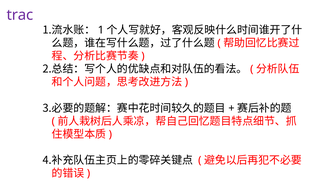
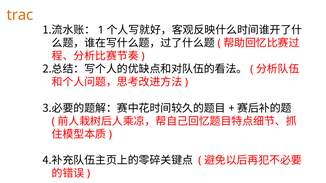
trac colour: purple -> orange
